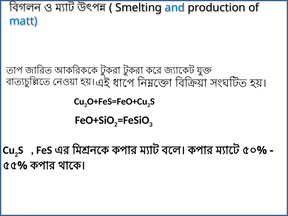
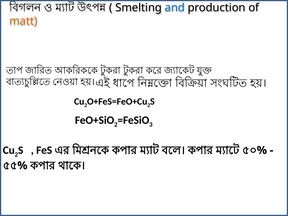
matt colour: blue -> orange
